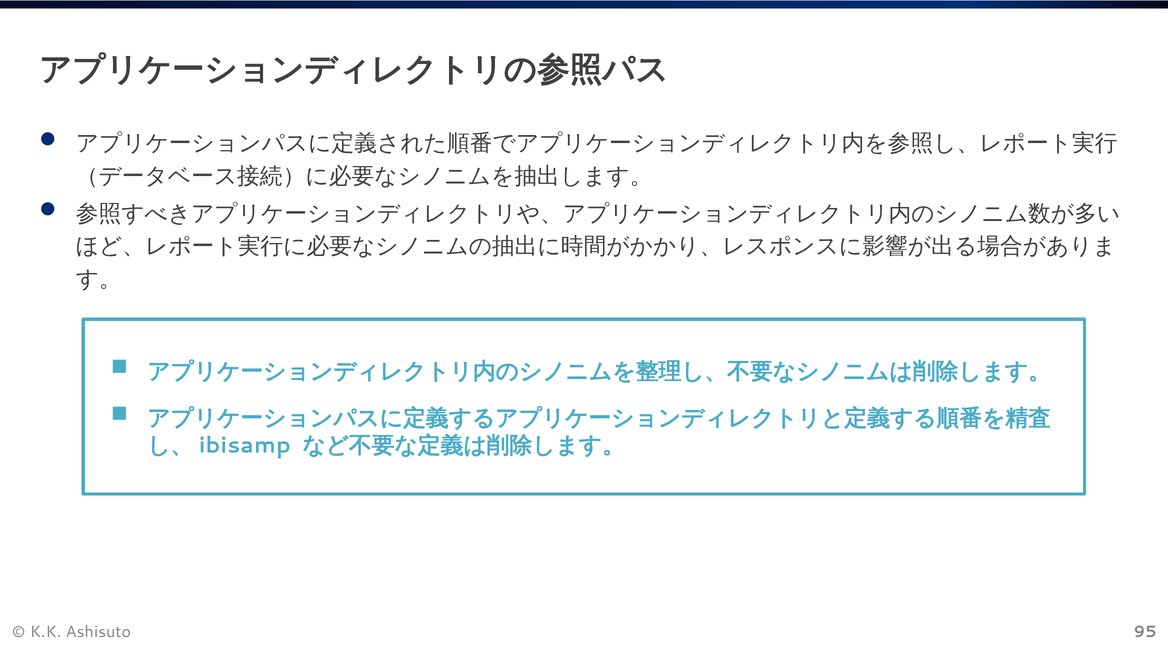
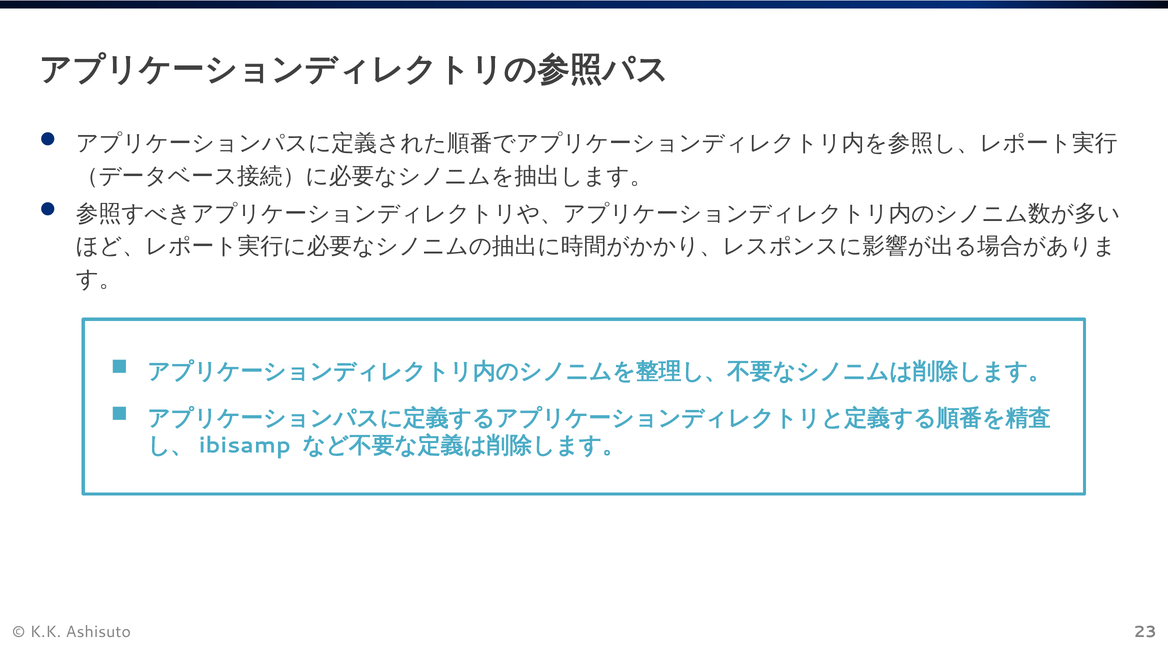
95: 95 -> 23
